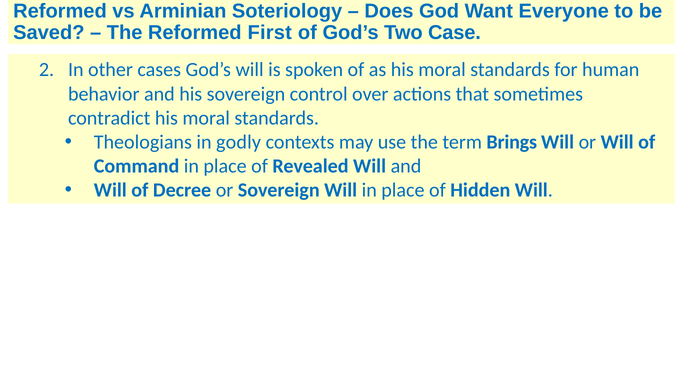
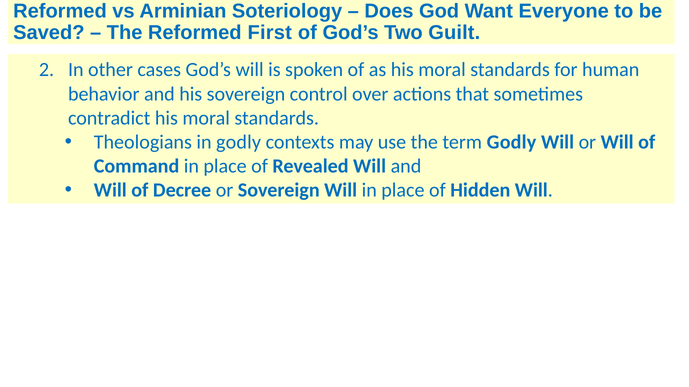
Case: Case -> Guilt
term Brings: Brings -> Godly
